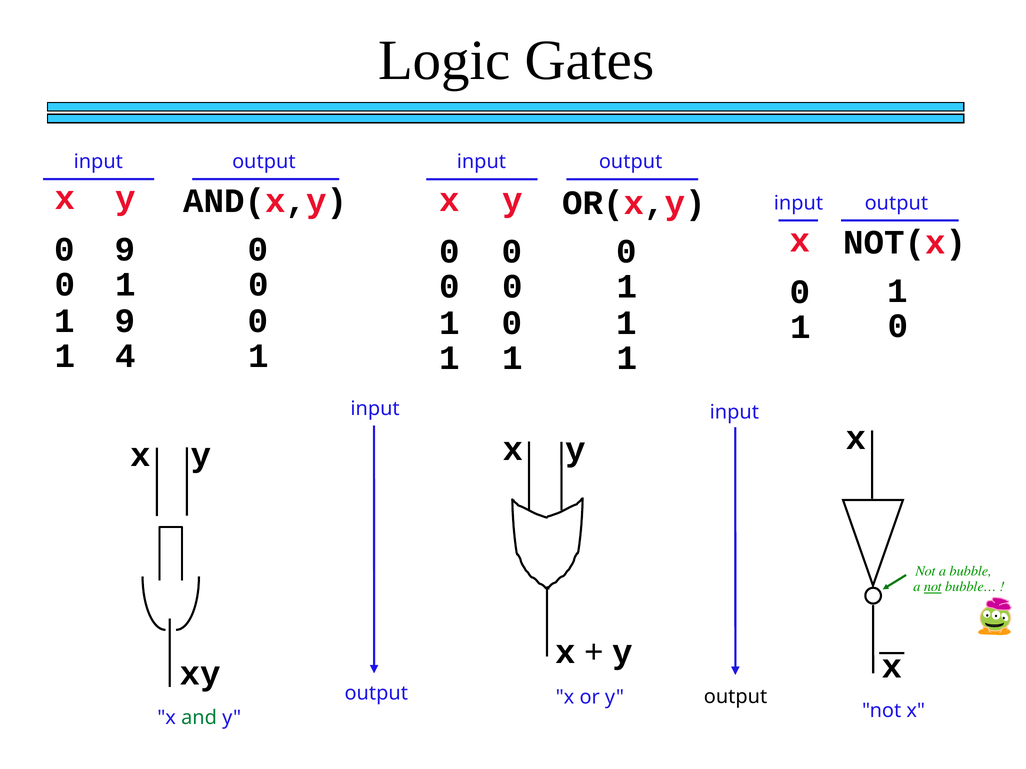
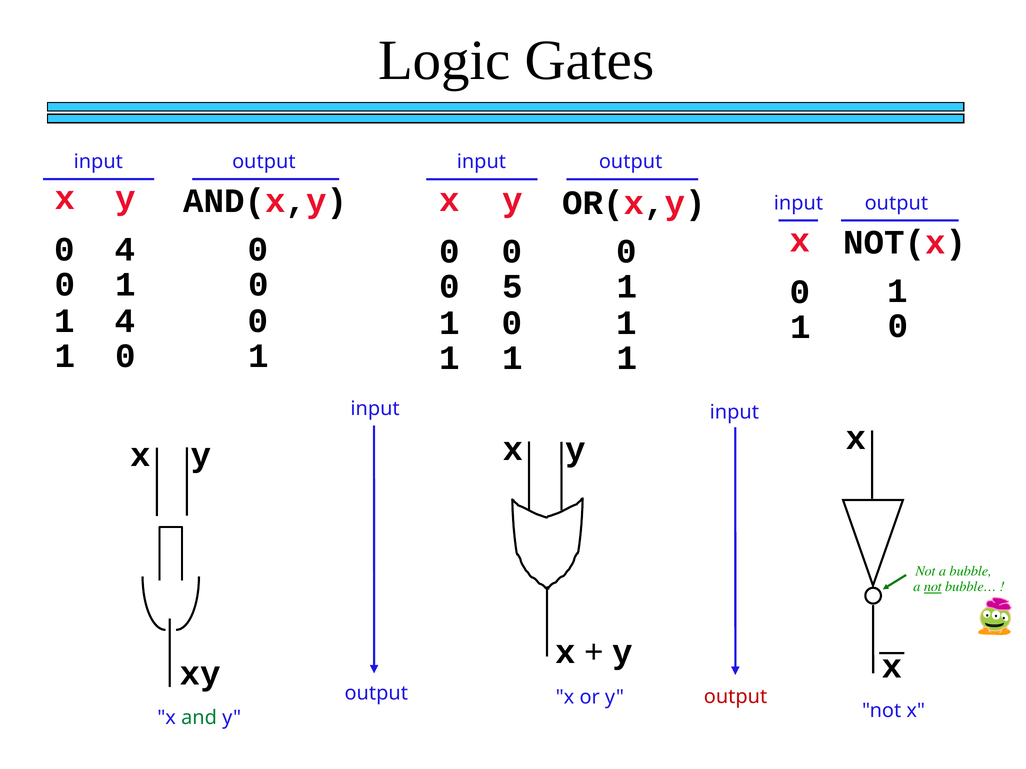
0 9: 9 -> 4
0 at (513, 287): 0 -> 5
1 9: 9 -> 4
4 at (125, 356): 4 -> 0
output at (736, 697) colour: black -> red
